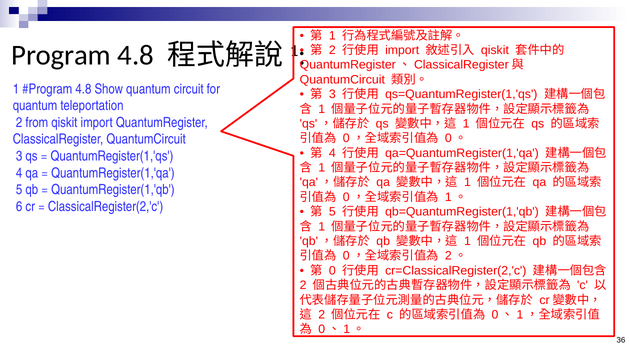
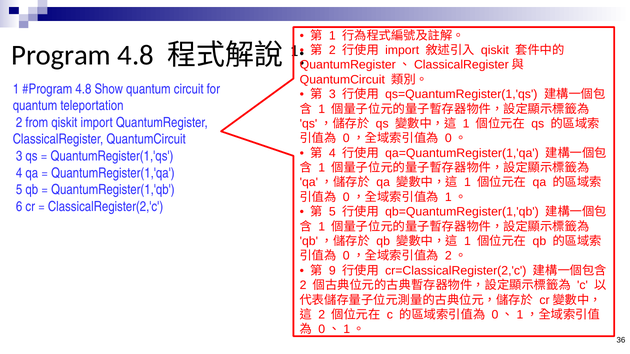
0 at (332, 271): 0 -> 9
